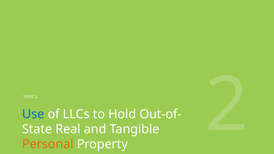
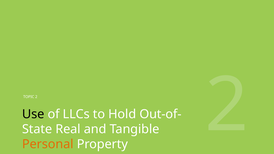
Use colour: blue -> black
